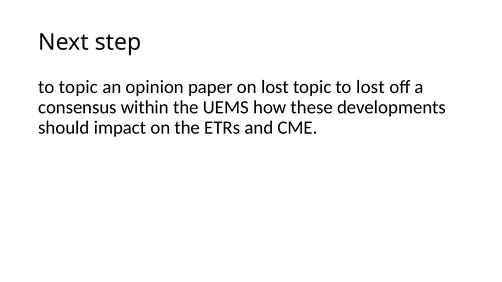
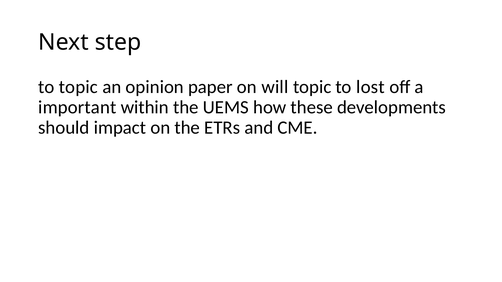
on lost: lost -> will
consensus: consensus -> important
